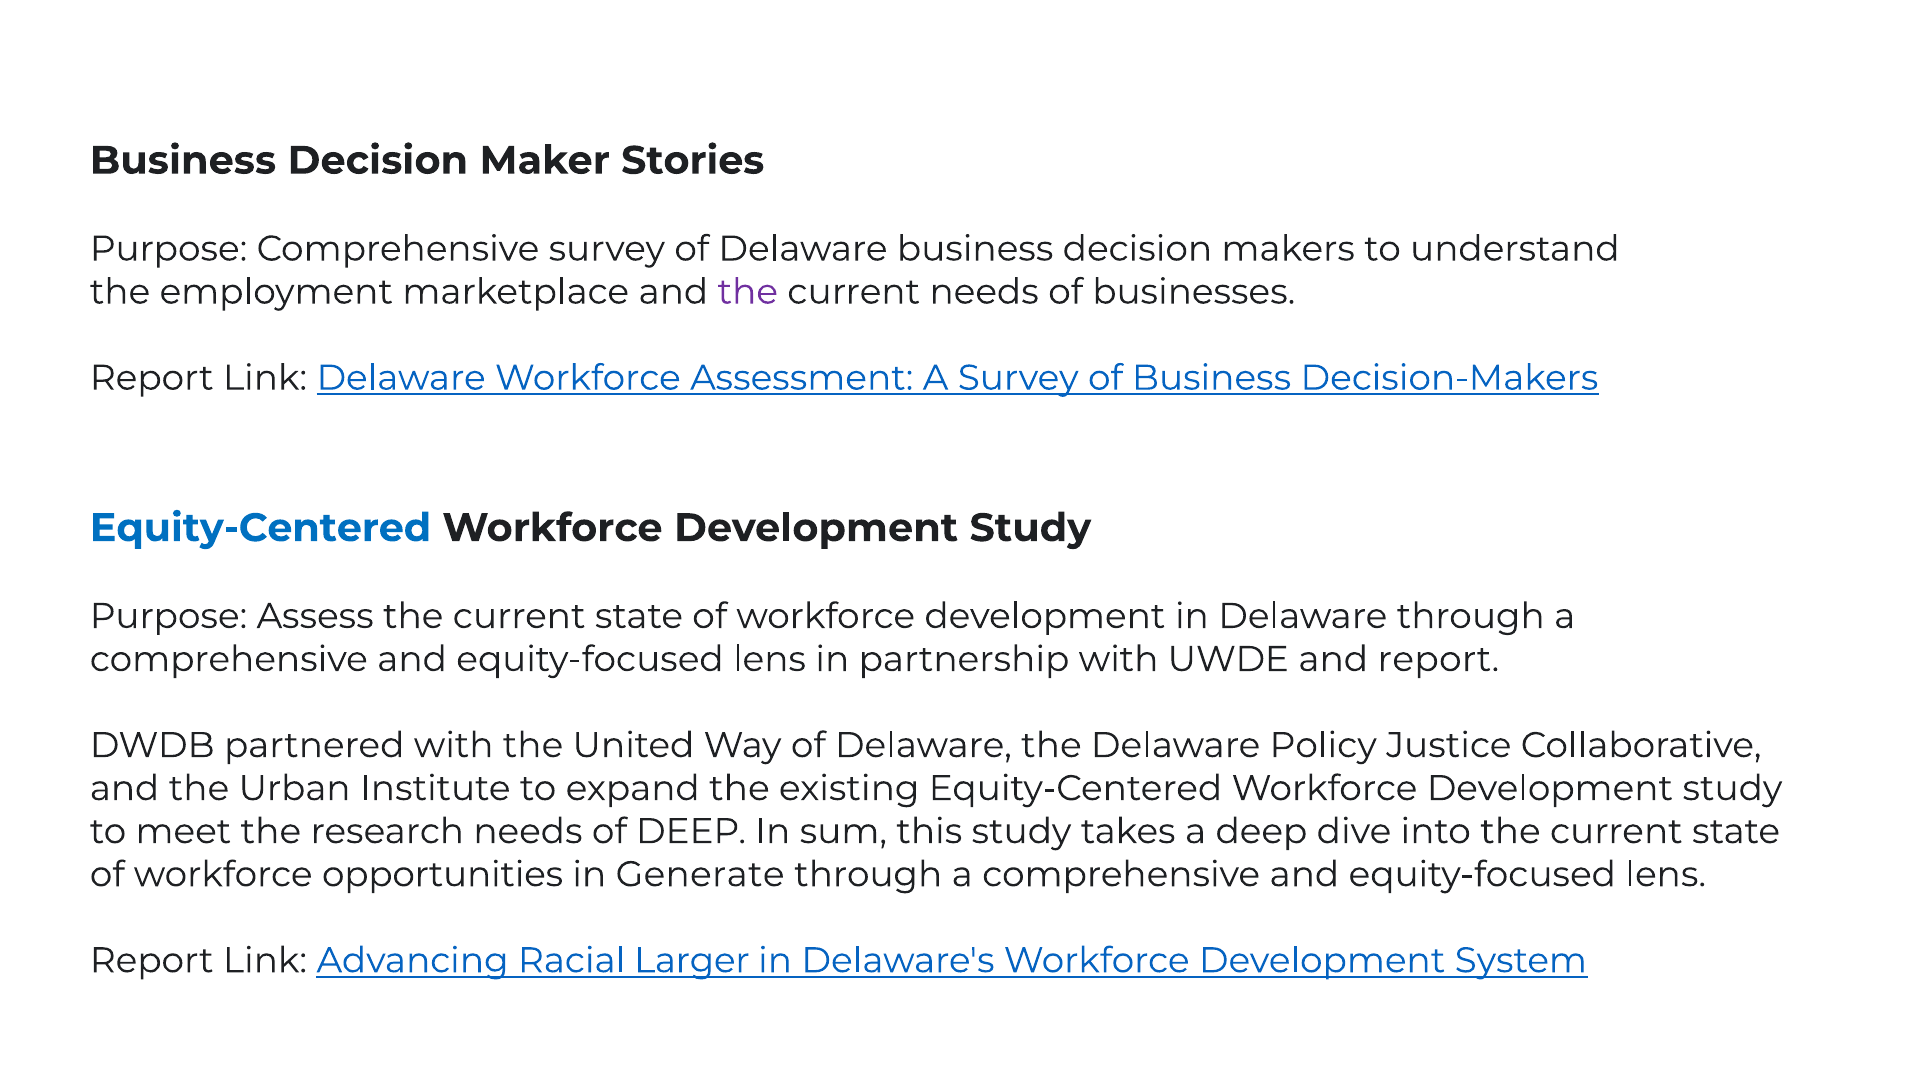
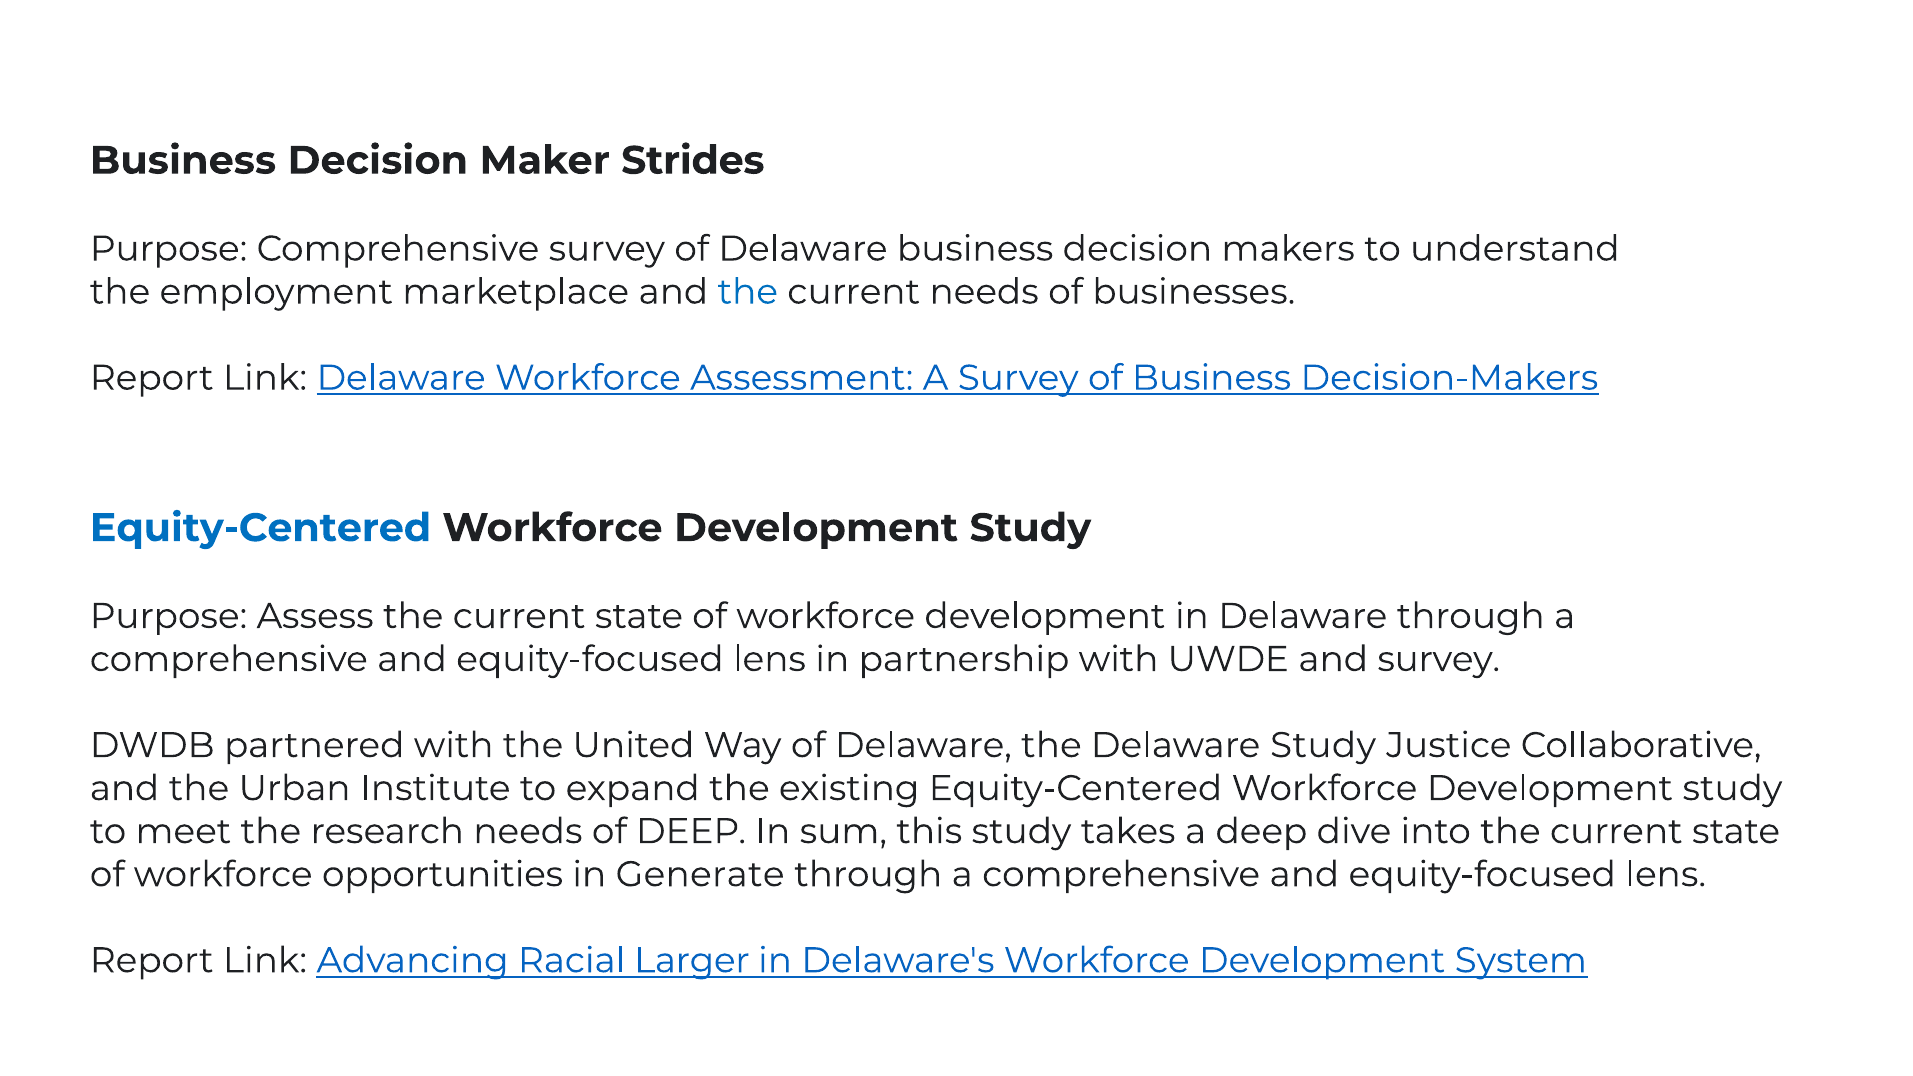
Stories: Stories -> Strides
the at (748, 292) colour: purple -> blue
and report: report -> survey
Delaware Policy: Policy -> Study
